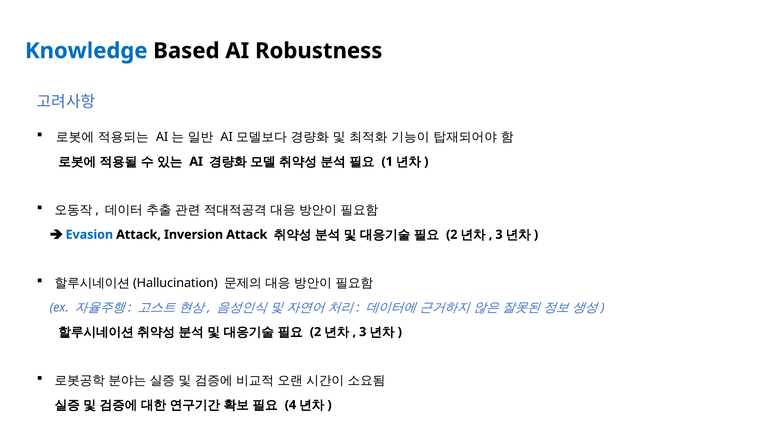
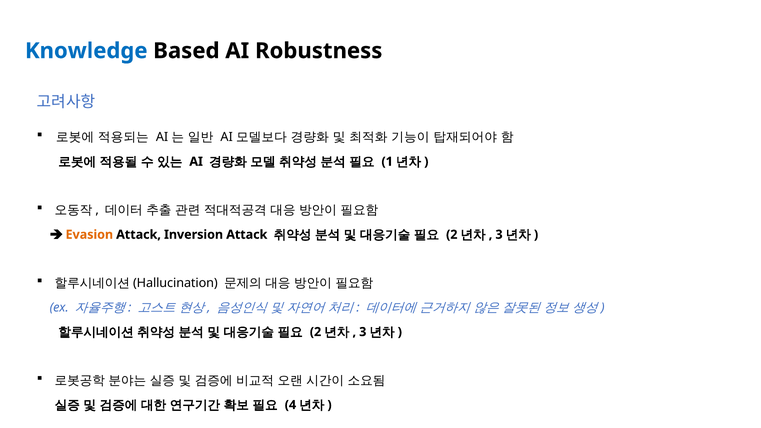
Evasion colour: blue -> orange
